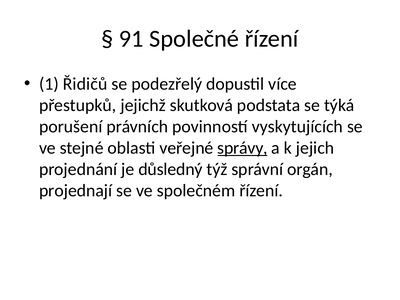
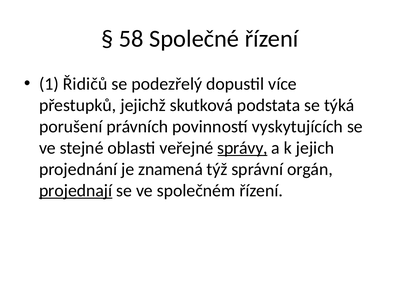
91: 91 -> 58
důsledný: důsledný -> znamená
projednají underline: none -> present
